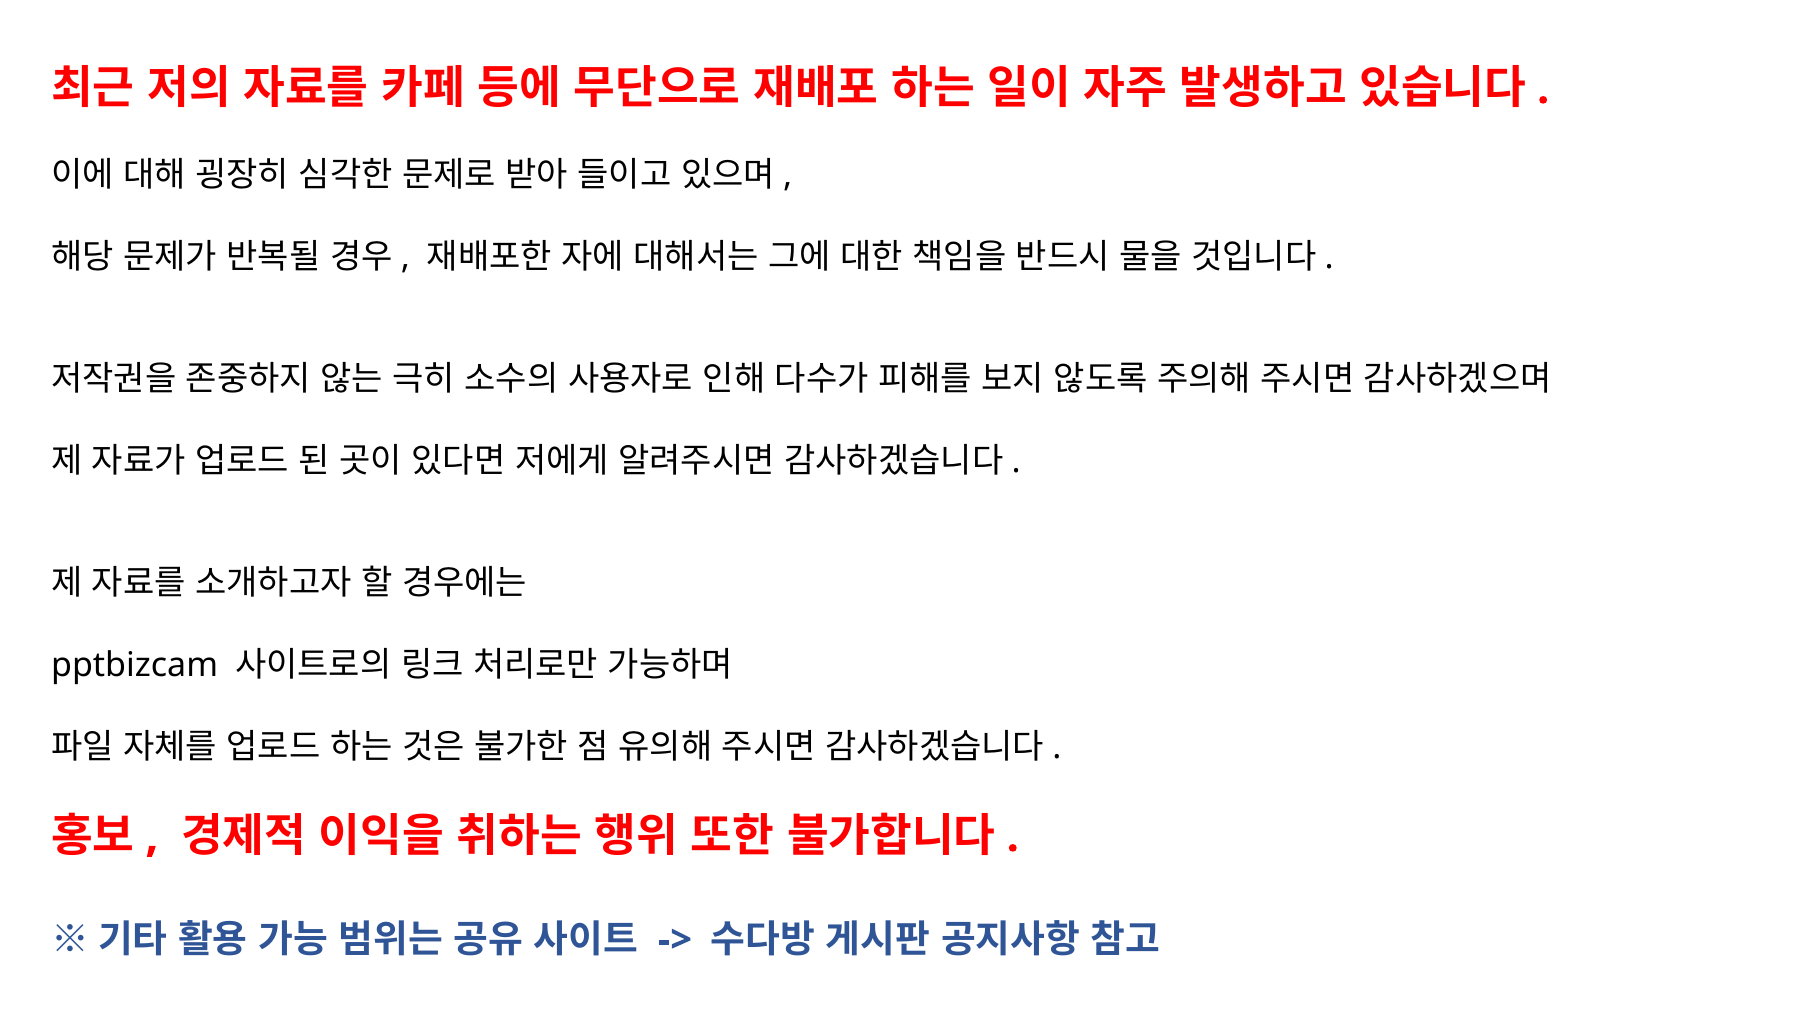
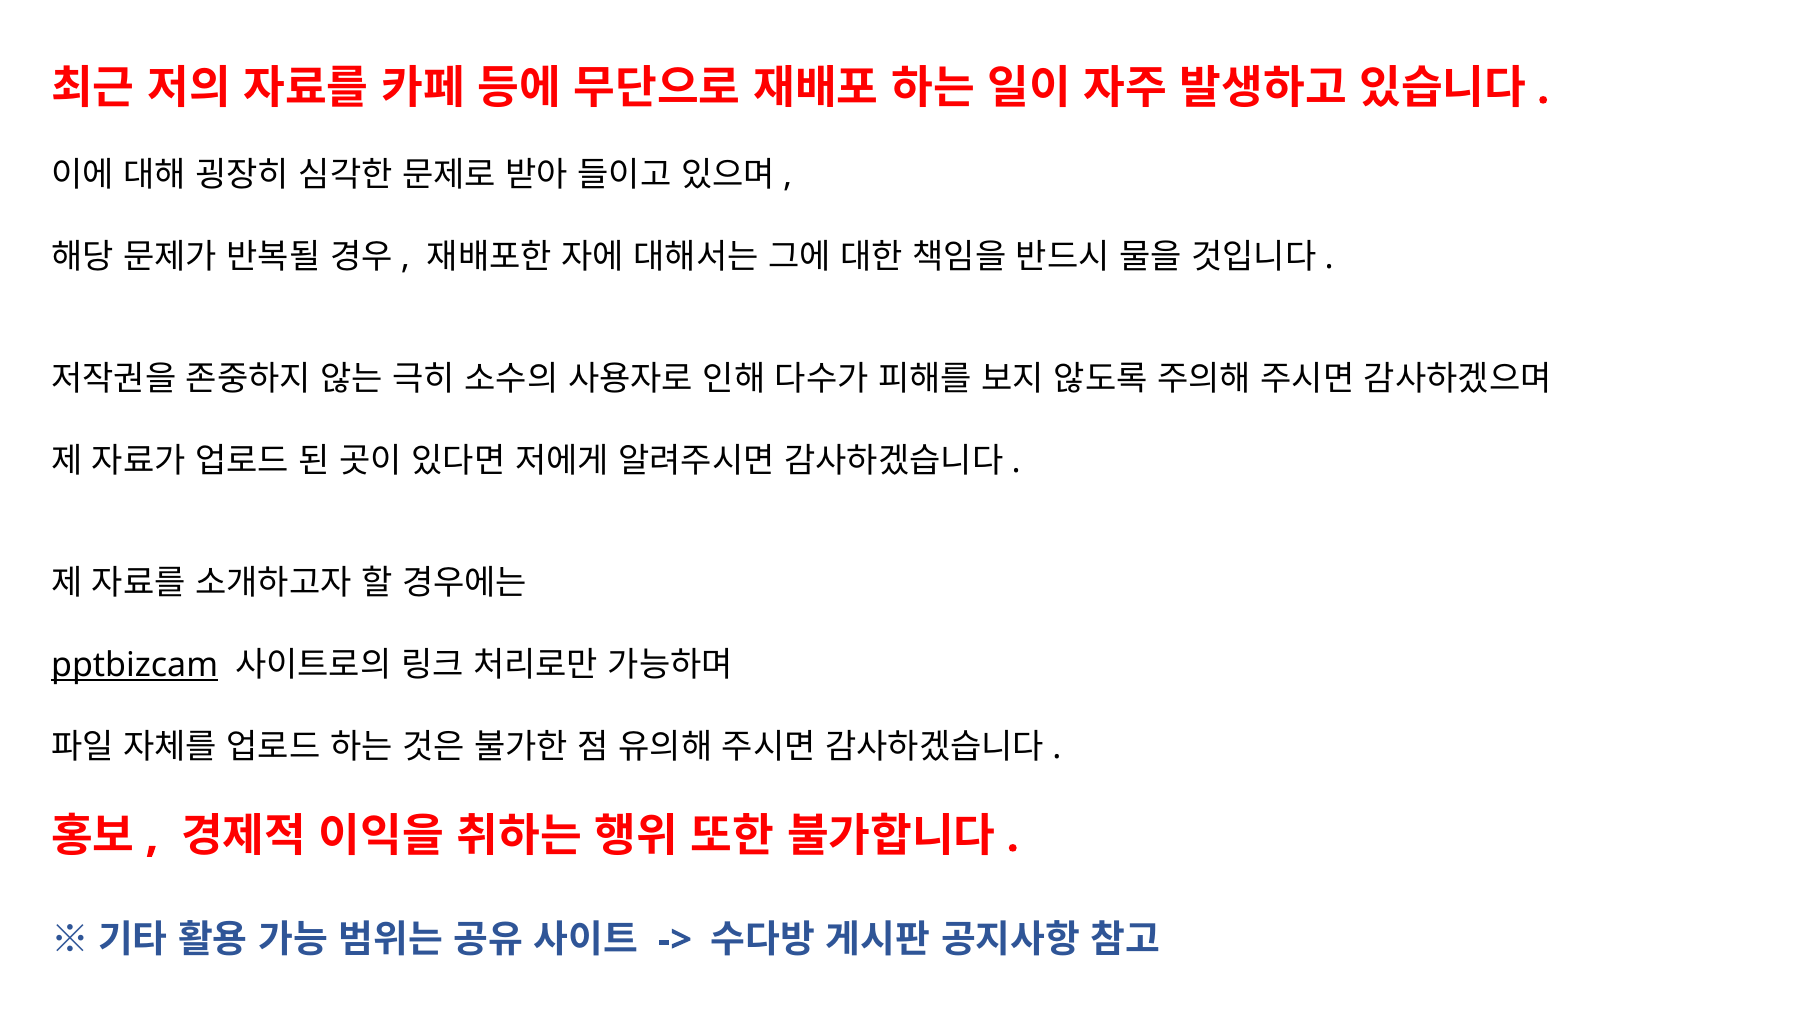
pptbizcam underline: none -> present
